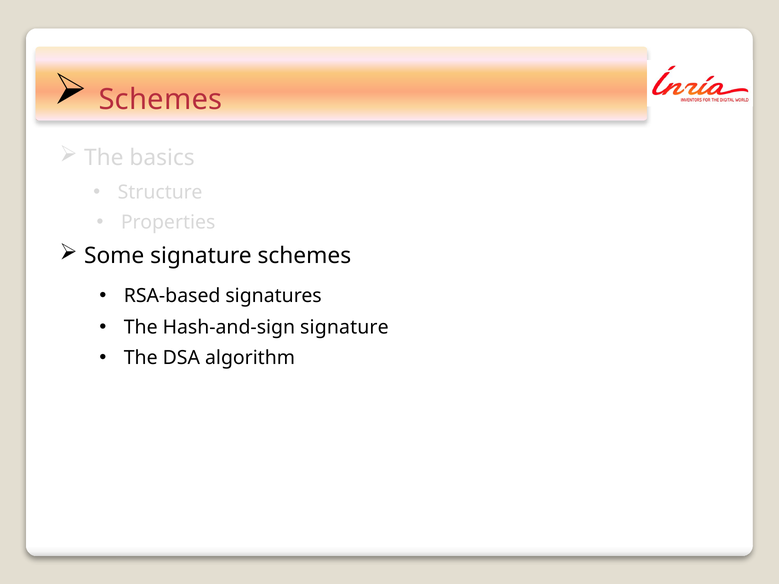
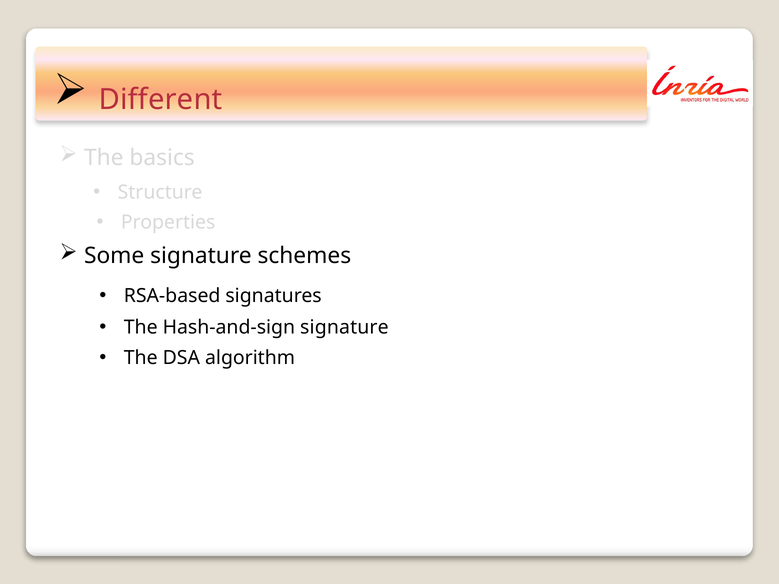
Schemes at (160, 99): Schemes -> Different
